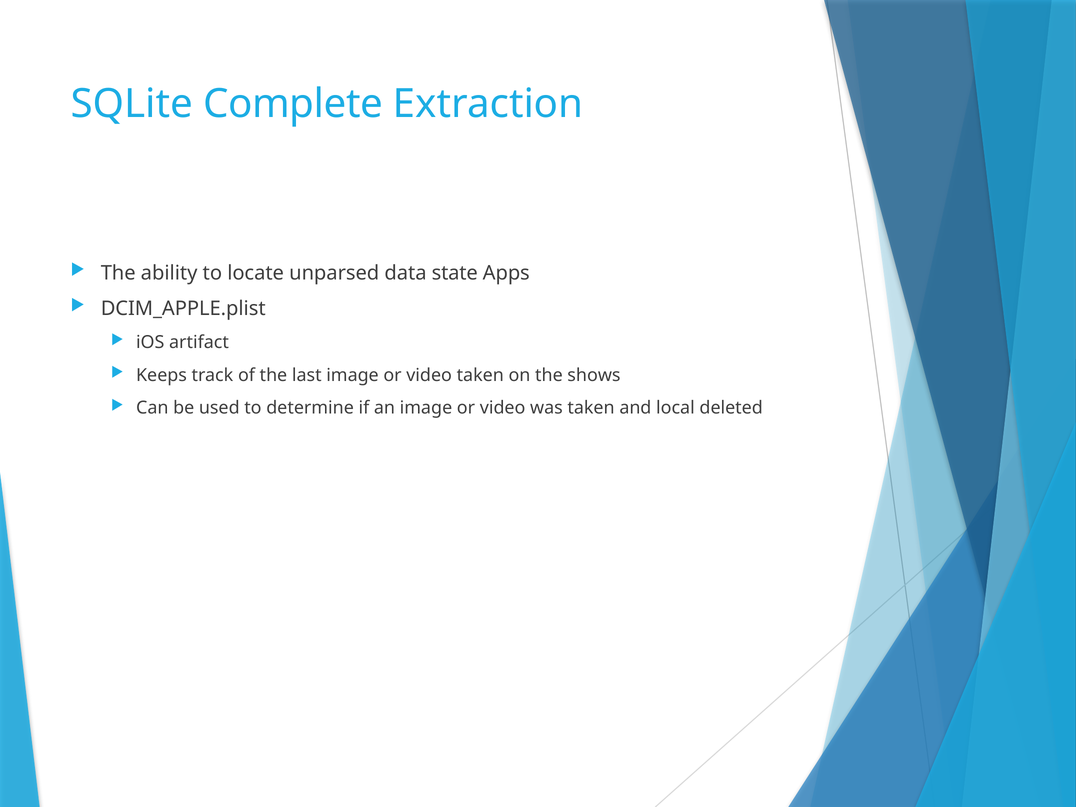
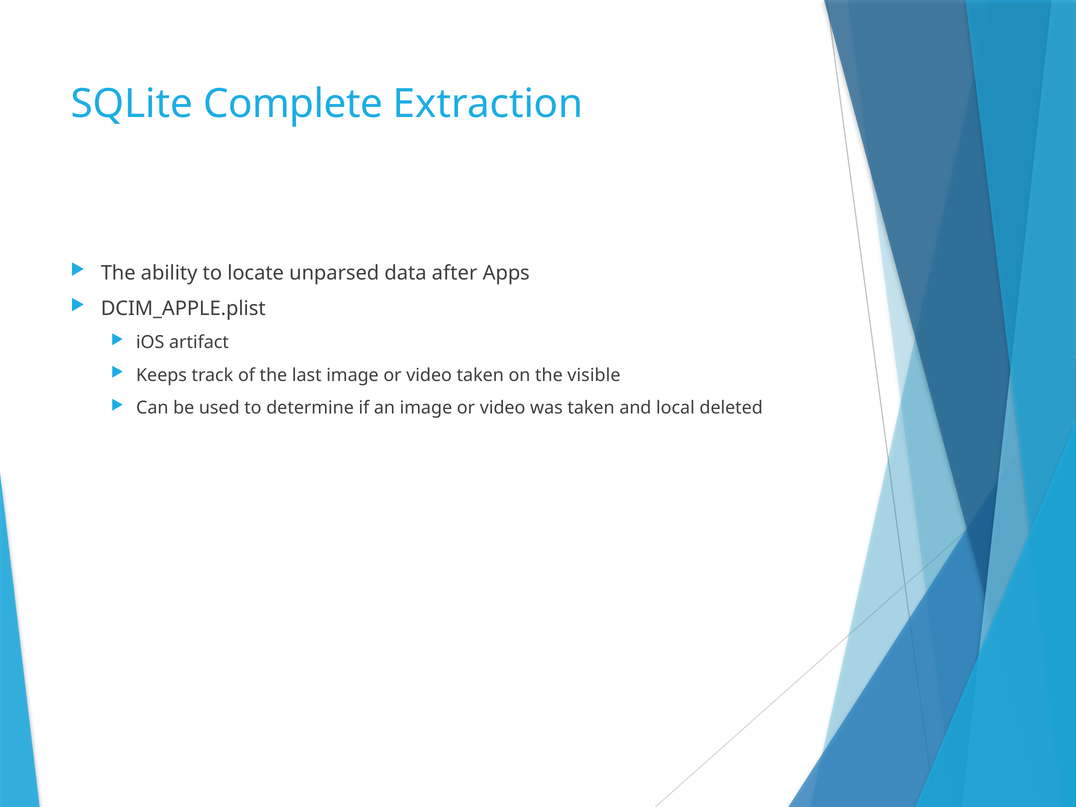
state: state -> after
shows: shows -> visible
